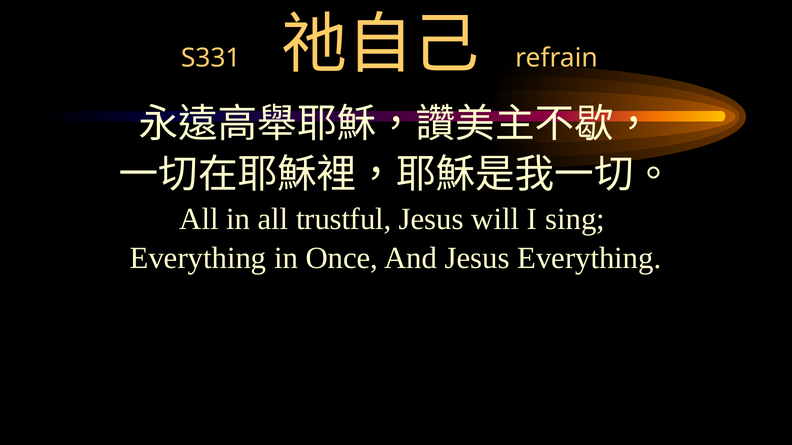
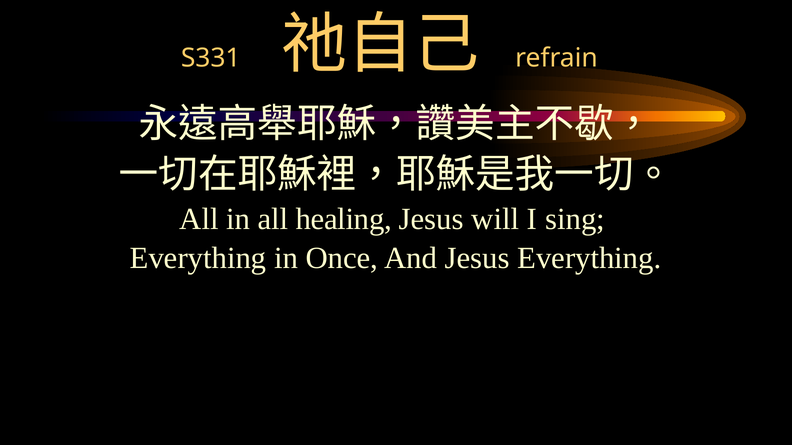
trustful: trustful -> healing
